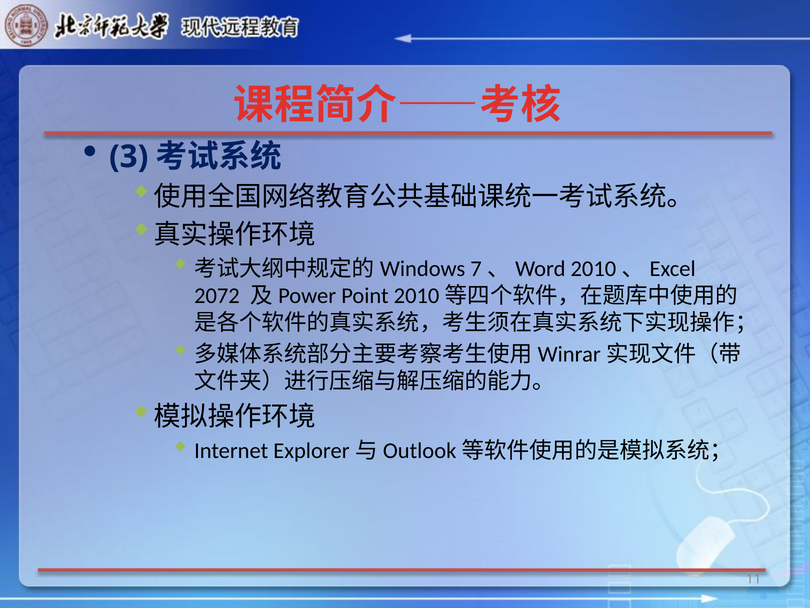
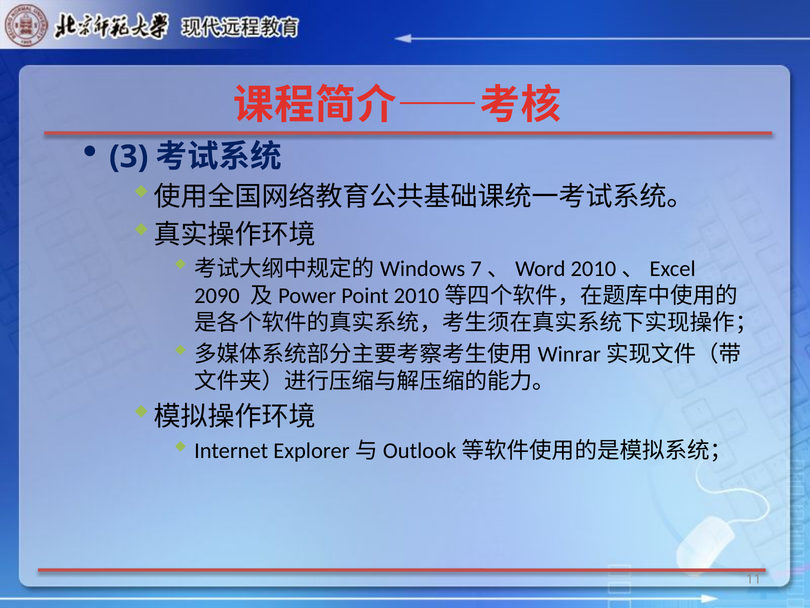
2072: 2072 -> 2090
